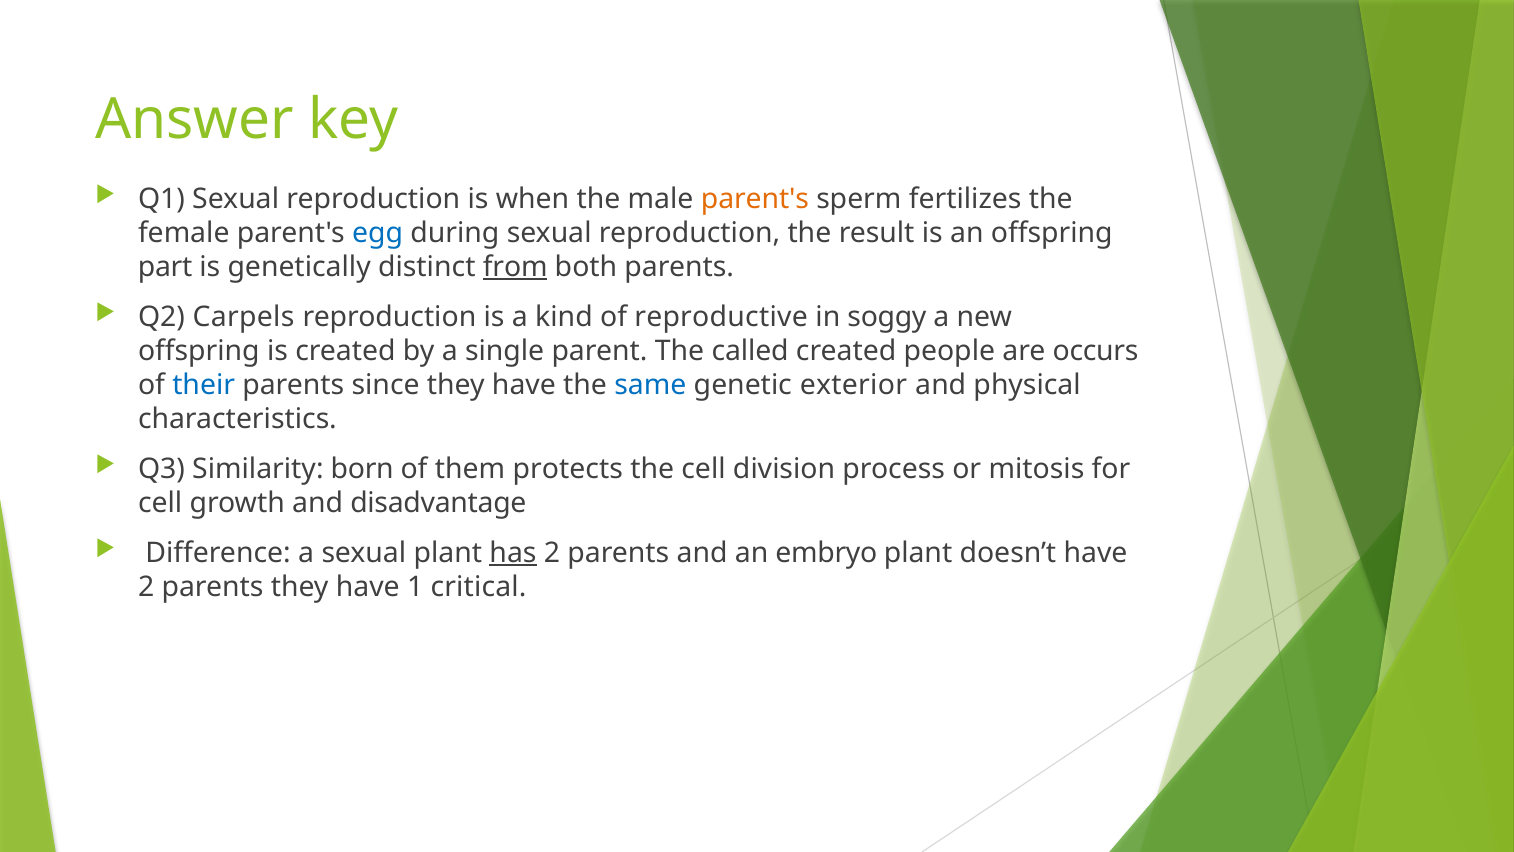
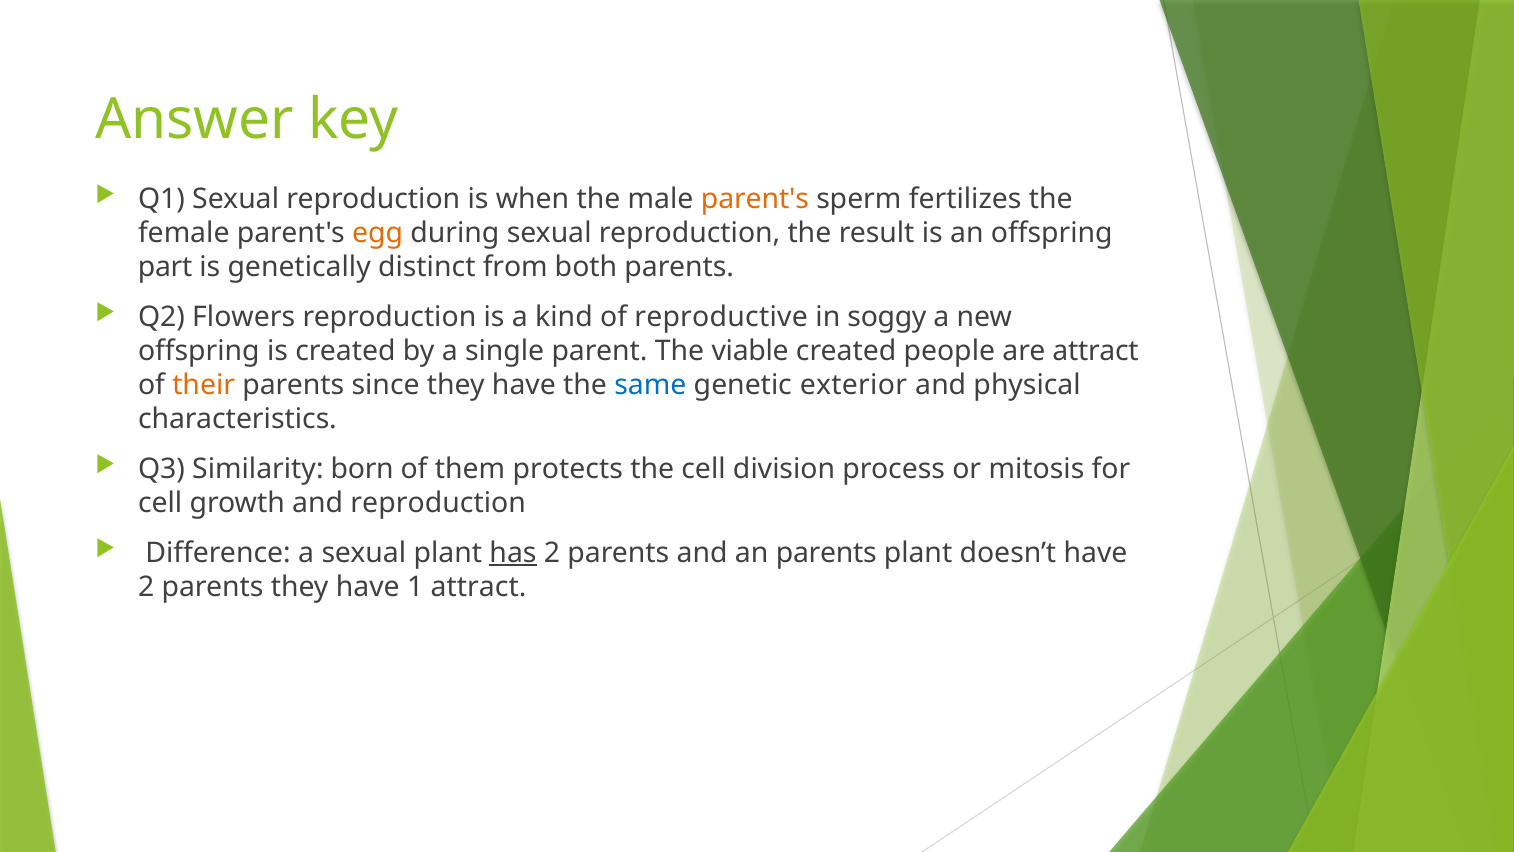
egg colour: blue -> orange
from underline: present -> none
Carpels: Carpels -> Flowers
called: called -> viable
are occurs: occurs -> attract
their colour: blue -> orange
and disadvantage: disadvantage -> reproduction
an embryo: embryo -> parents
1 critical: critical -> attract
